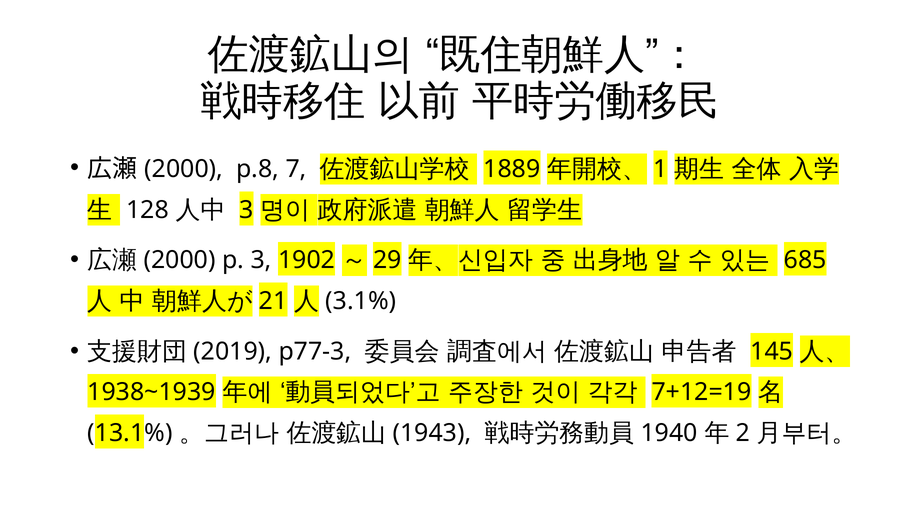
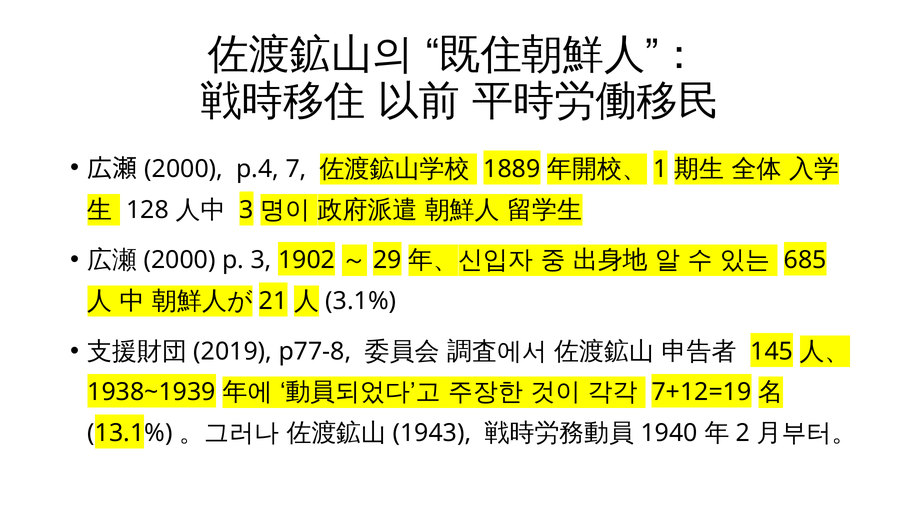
p.8: p.8 -> p.4
p77-3: p77-3 -> p77-8
